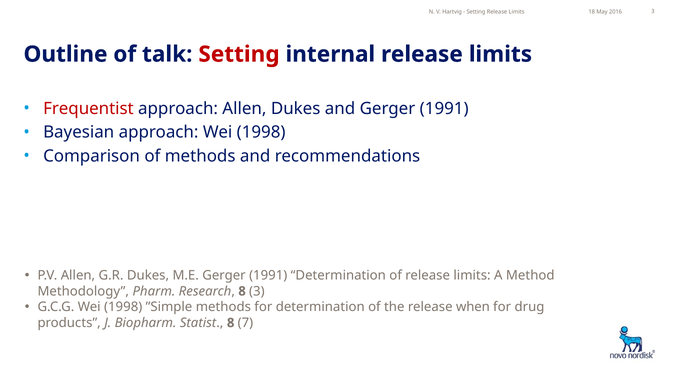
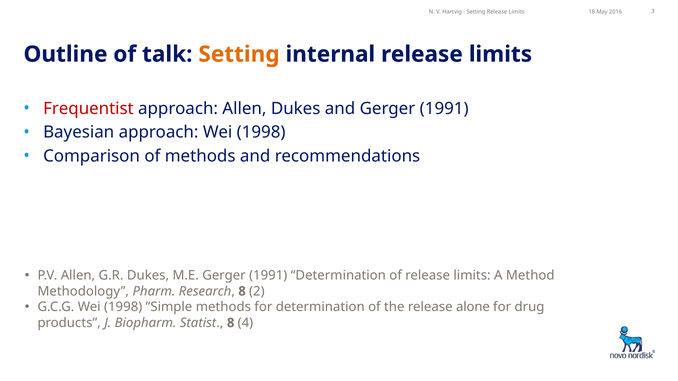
Setting at (239, 54) colour: red -> orange
8 3: 3 -> 2
when: when -> alone
7: 7 -> 4
